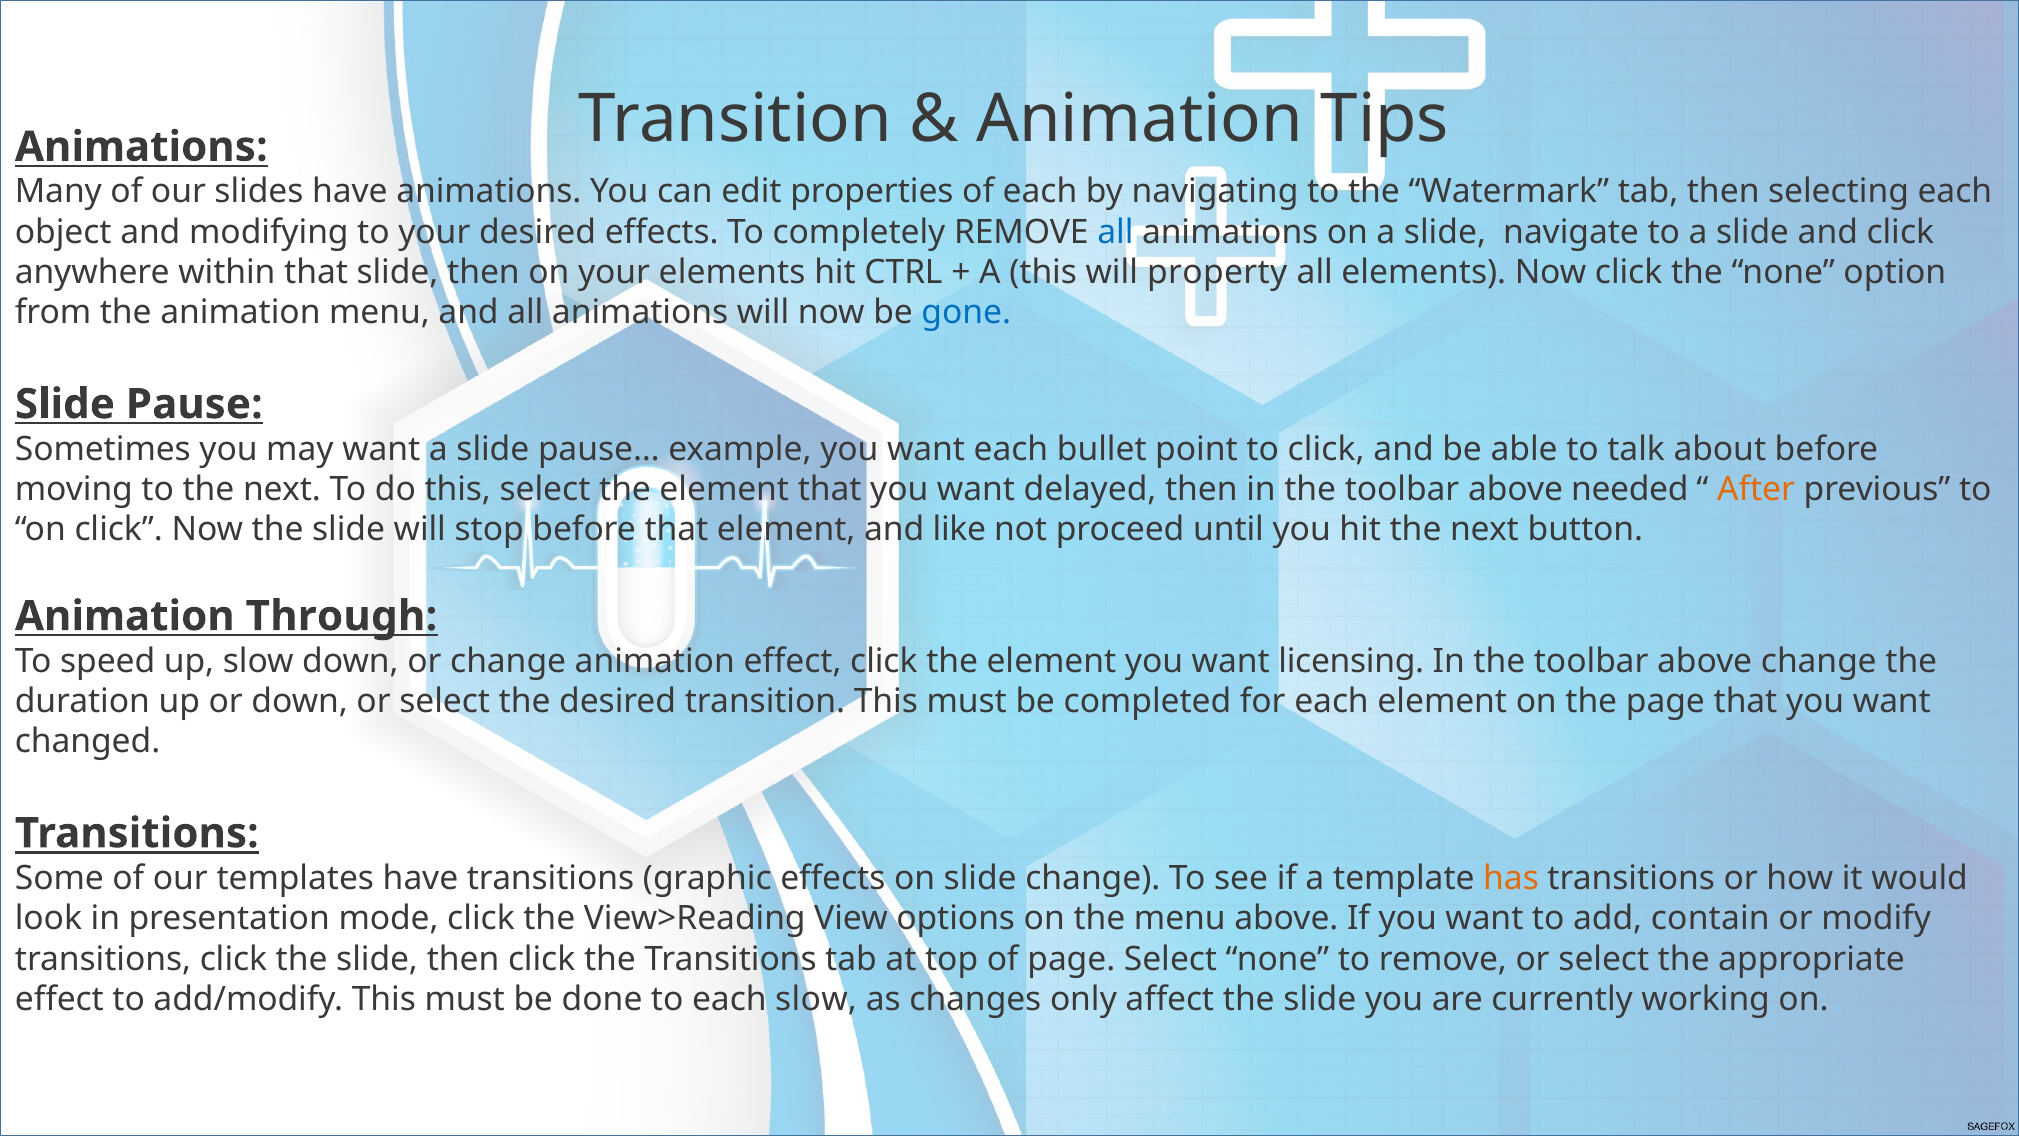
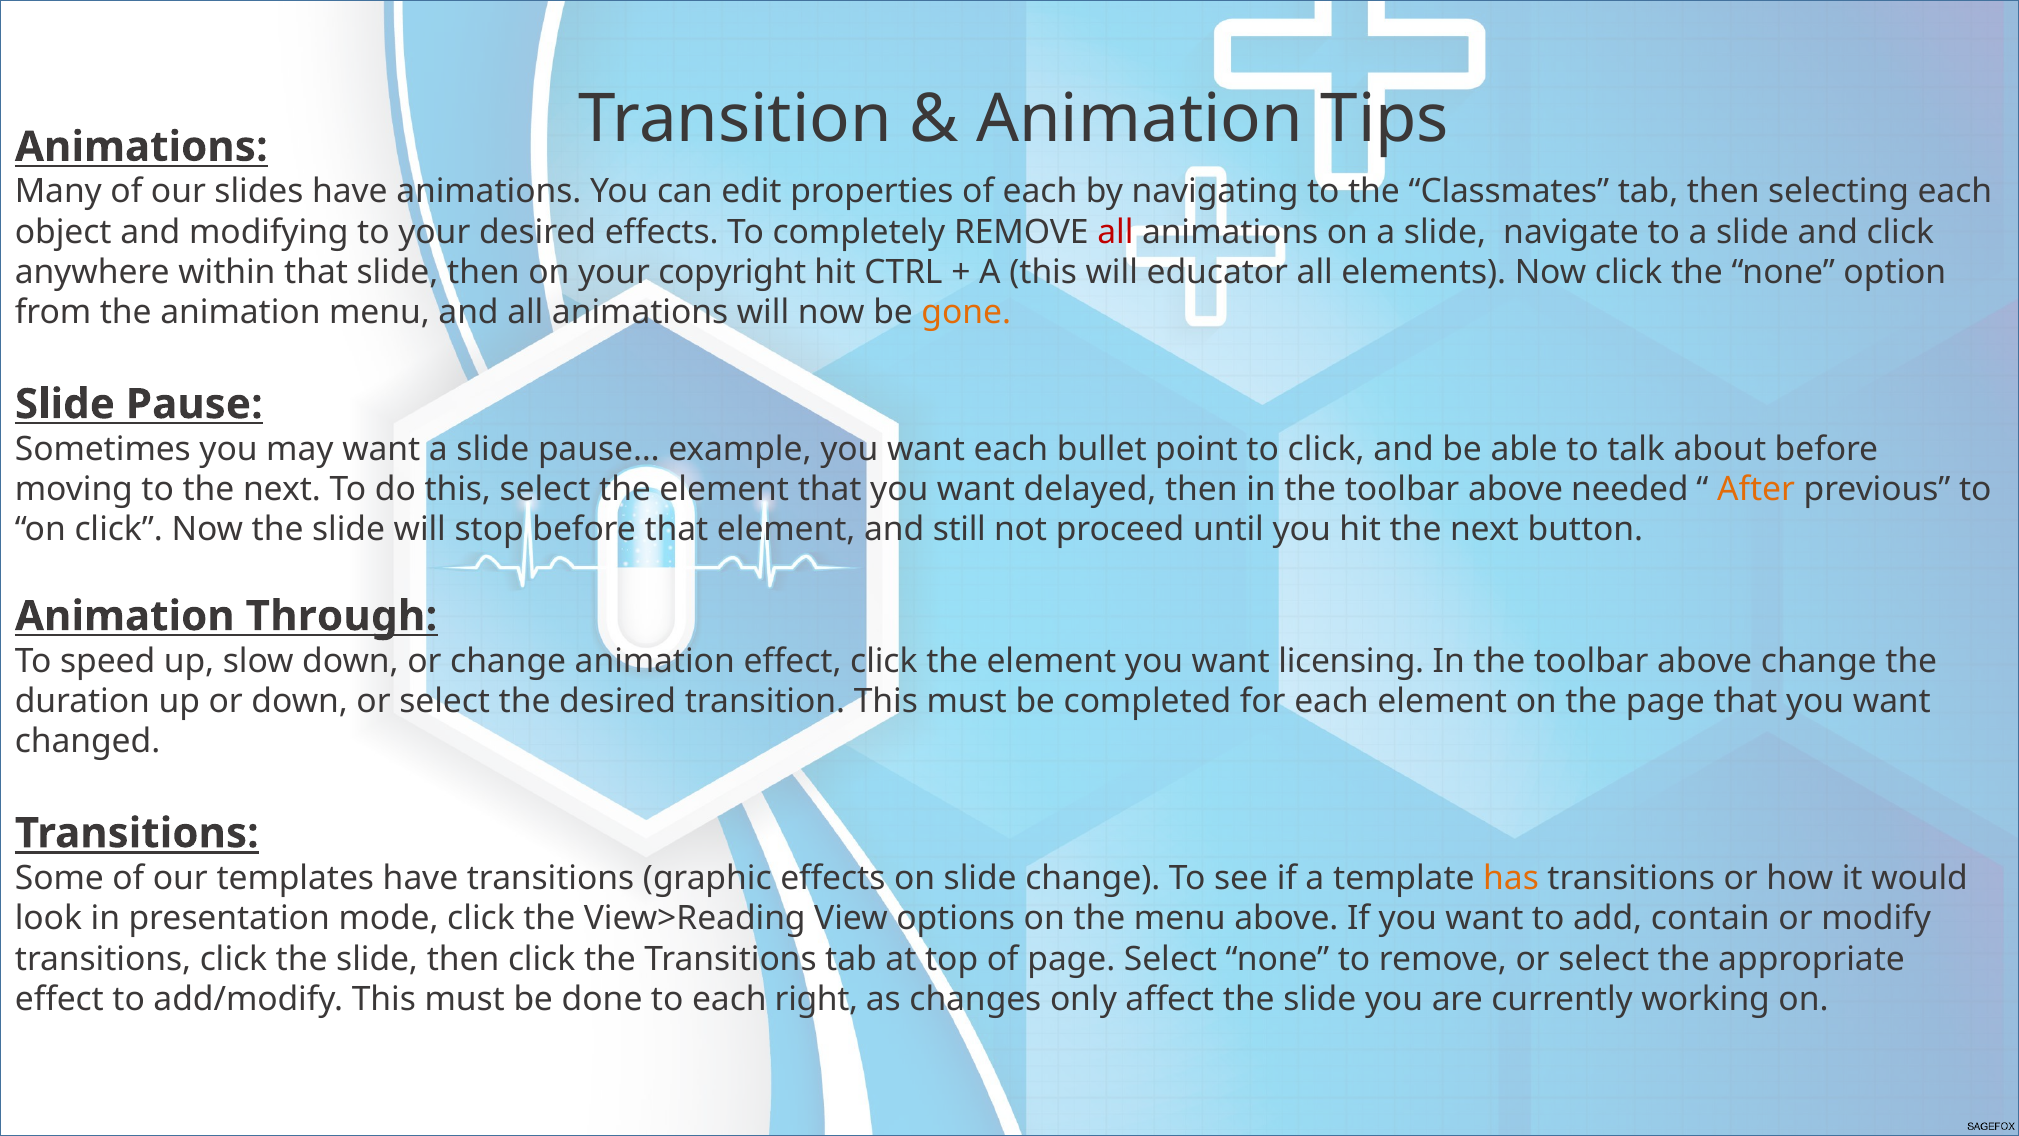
Watermark: Watermark -> Classmates
all at (1115, 232) colour: blue -> red
your elements: elements -> copyright
property: property -> educator
gone colour: blue -> orange
like: like -> still
each slow: slow -> right
